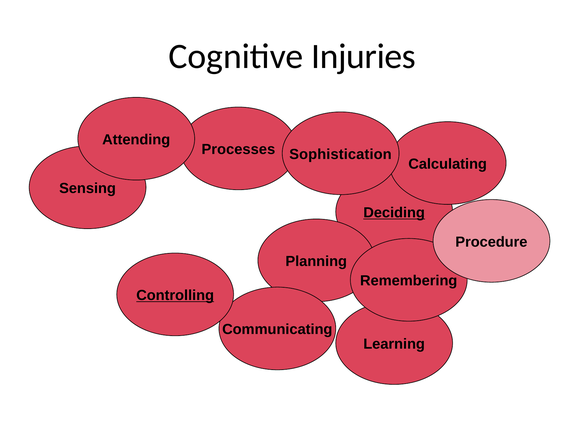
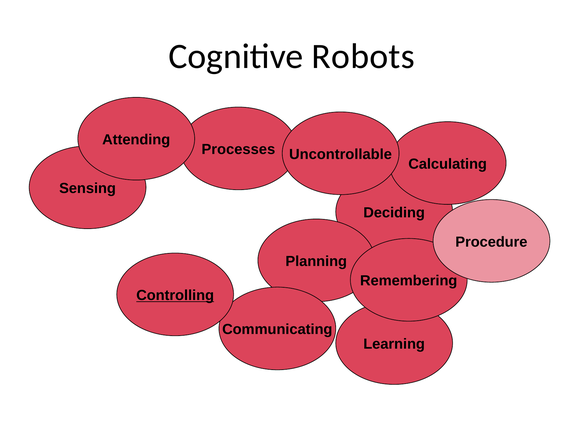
Injuries: Injuries -> Robots
Sophistication: Sophistication -> Uncontrollable
Deciding underline: present -> none
